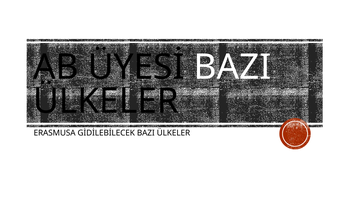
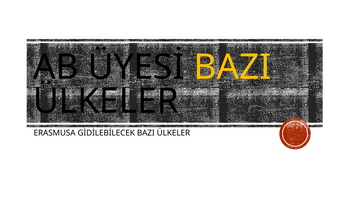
BAZI at (233, 67) colour: white -> yellow
